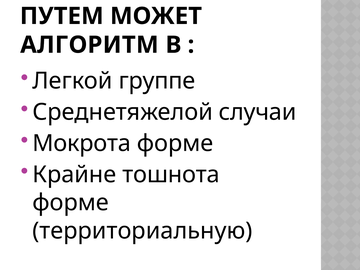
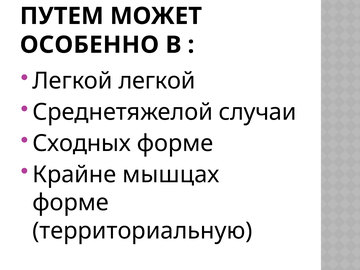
АЛГОРИТМ: АЛГОРИТМ -> ОСОБЕННО
Легкой группе: группе -> легкой
Мокрота: Мокрота -> Сходных
тошнота: тошнота -> мышцах
